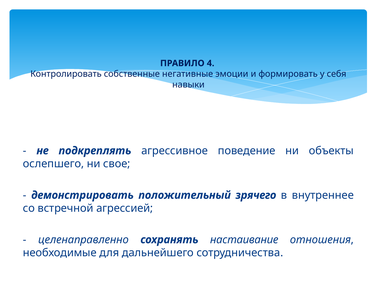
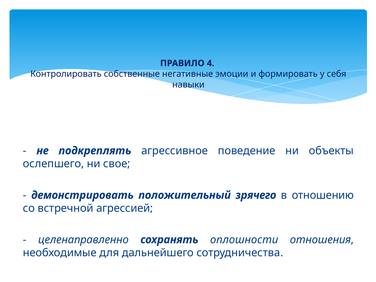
внутреннее: внутреннее -> отношению
настаивание: настаивание -> оплошности
